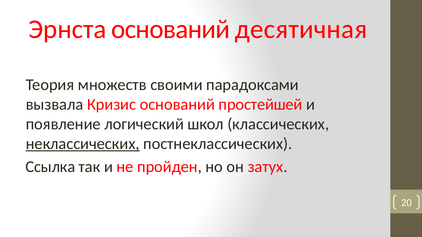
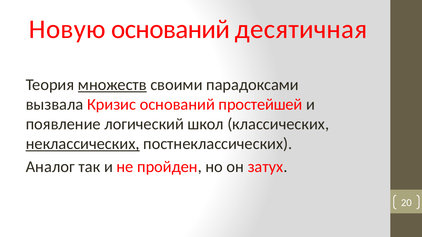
Эрнста: Эрнста -> Новую
множеств underline: none -> present
Ссылка: Ссылка -> Аналог
